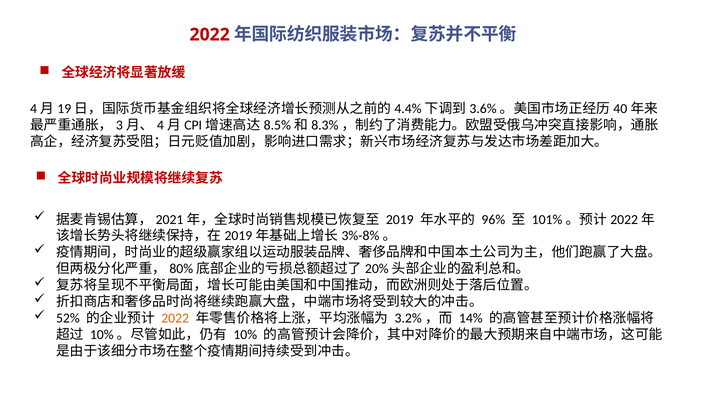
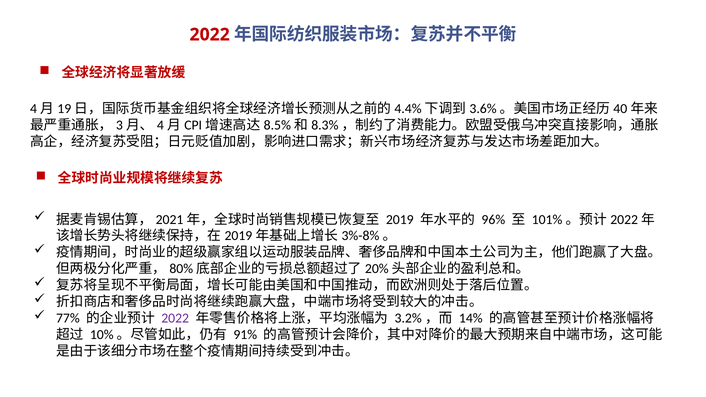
52%: 52% -> 77%
2022 at (175, 318) colour: orange -> purple
10%: 10% -> 91%
